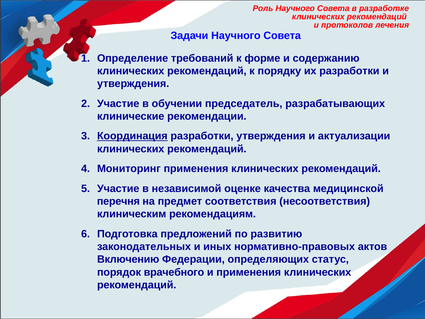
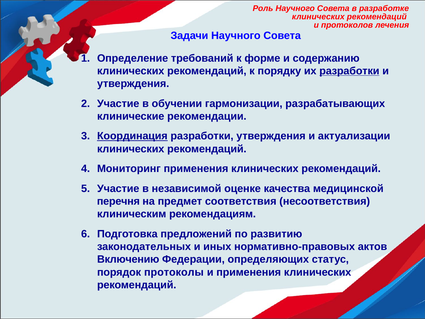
разработки at (349, 71) underline: none -> present
председатель: председатель -> гармонизации
врачебного: врачебного -> протоколы
